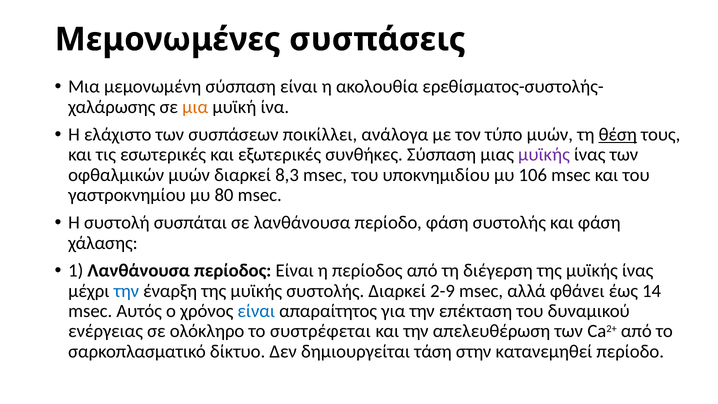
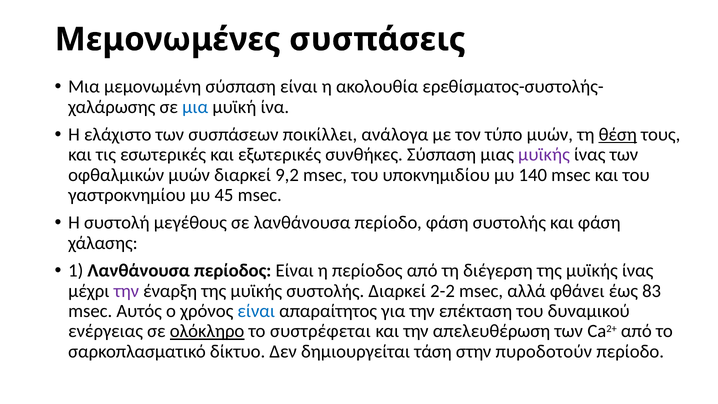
μια at (195, 107) colour: orange -> blue
8,3: 8,3 -> 9,2
106: 106 -> 140
80: 80 -> 45
συσπάται: συσπάται -> μεγέθους
την at (126, 291) colour: blue -> purple
2-9: 2-9 -> 2-2
14: 14 -> 83
ολόκληρο underline: none -> present
κατανεμηθεί: κατανεμηθεί -> πυροδοτούν
